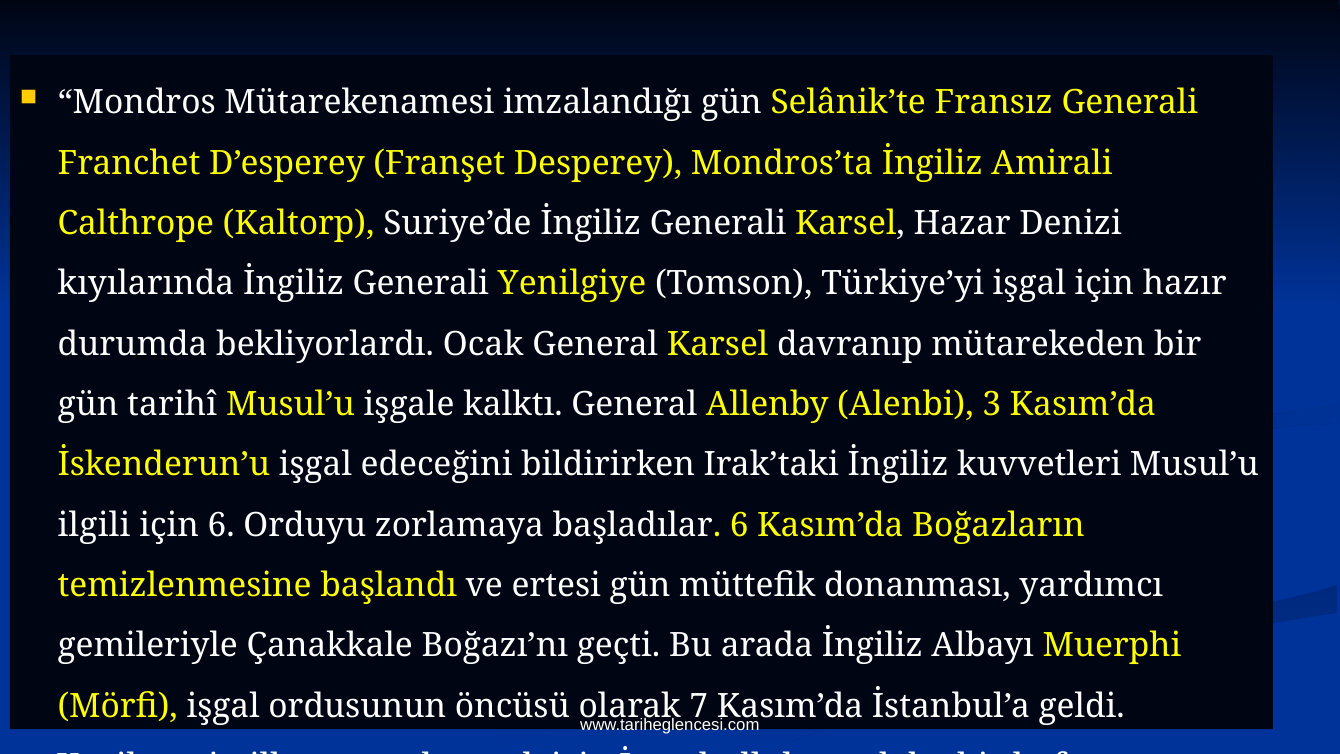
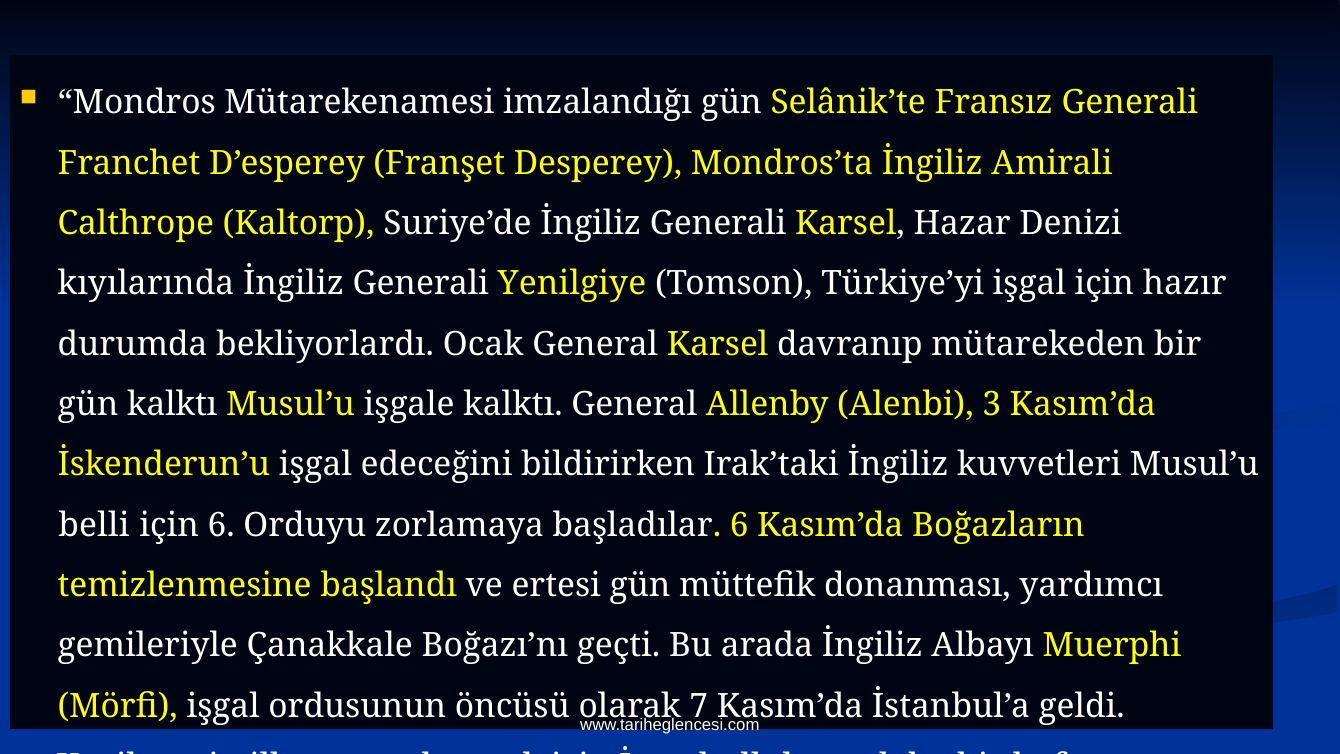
gün tarihî: tarihî -> kalktı
ilgili: ilgili -> belli
